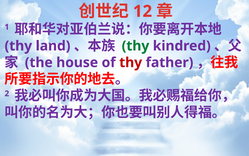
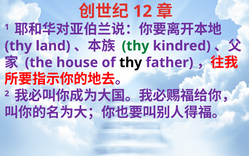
thy at (131, 62) colour: red -> black
